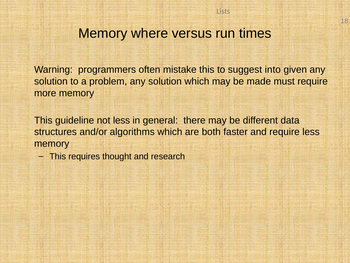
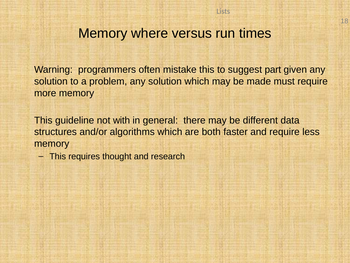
into: into -> part
not less: less -> with
